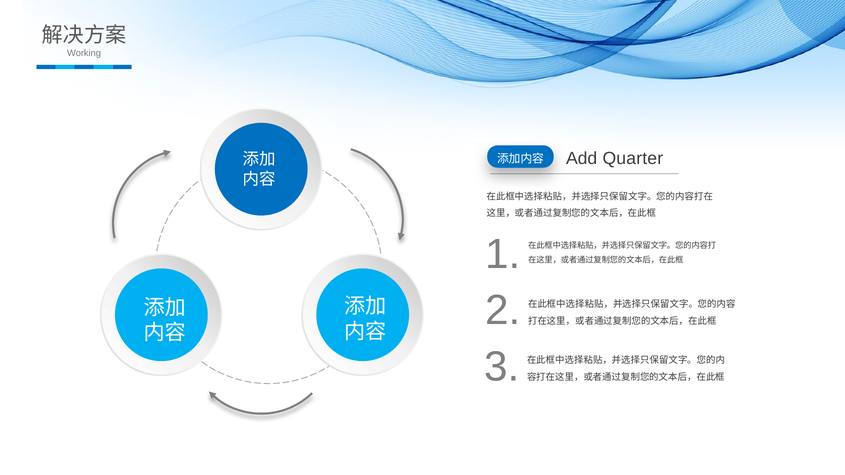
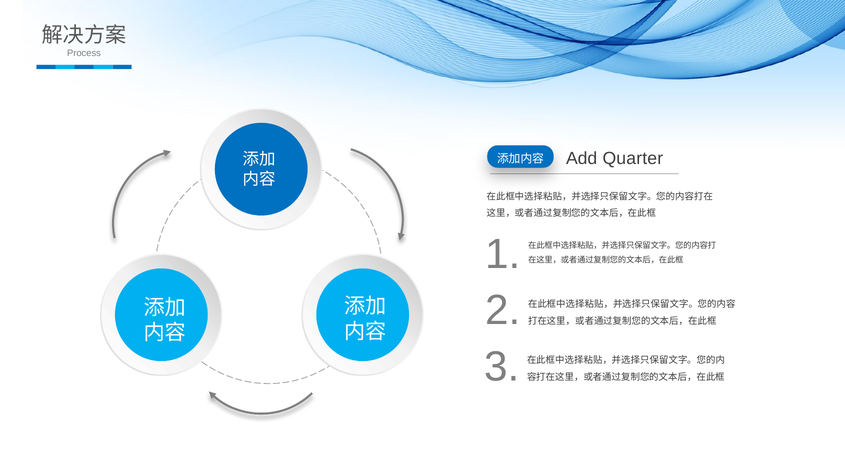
Working: Working -> Process
